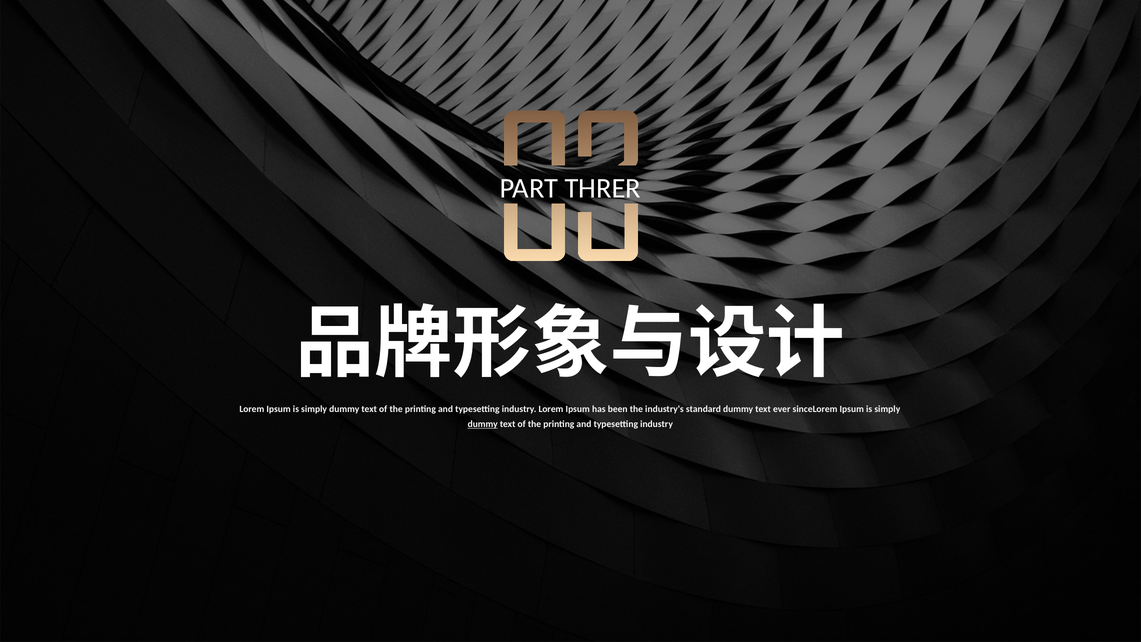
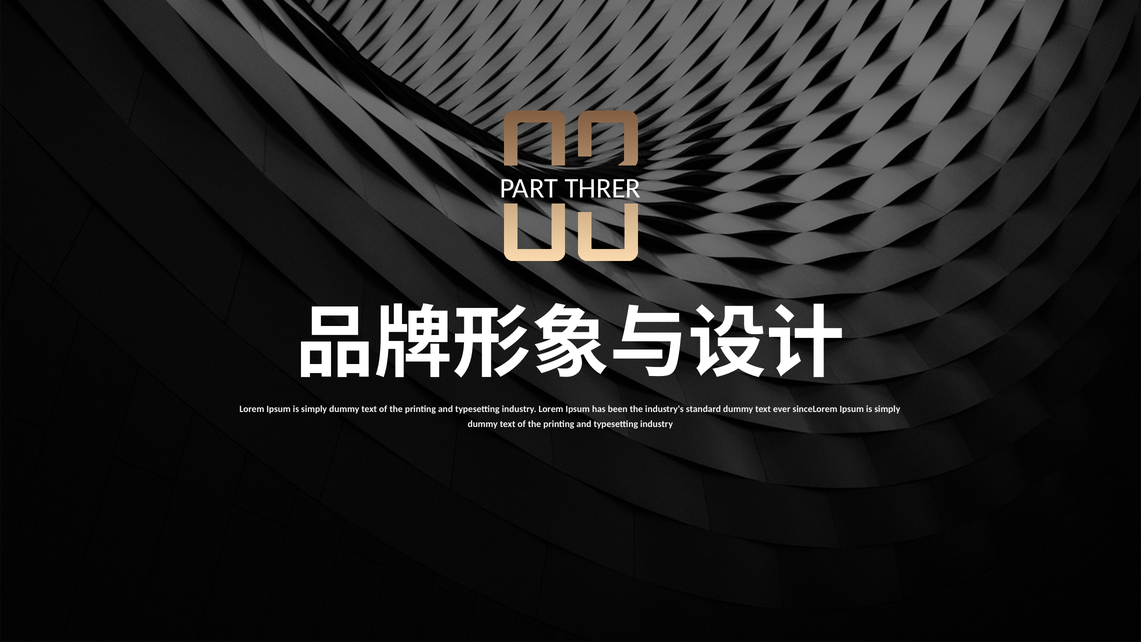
dummy at (483, 424) underline: present -> none
